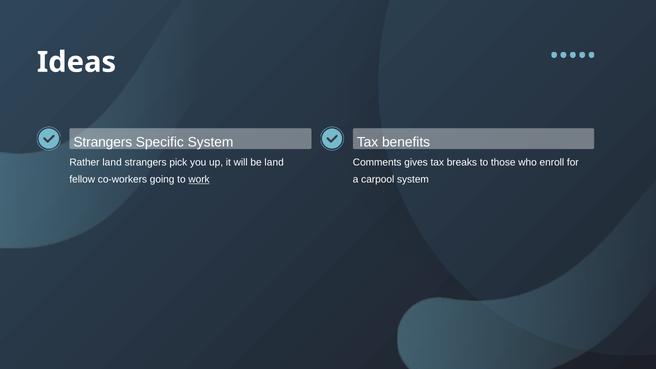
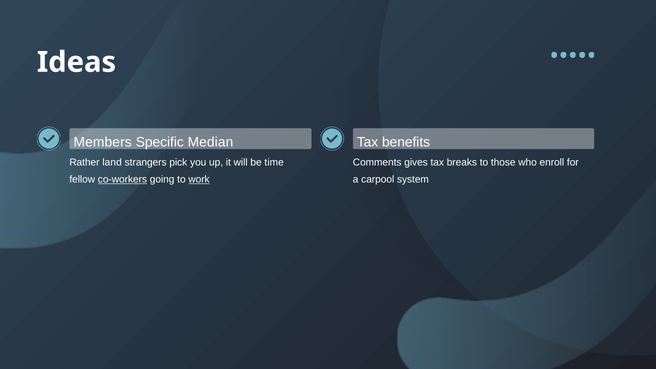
Strangers at (103, 142): Strangers -> Members
Specific System: System -> Median
be land: land -> time
co-workers underline: none -> present
